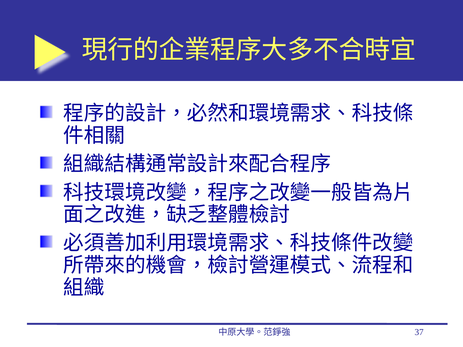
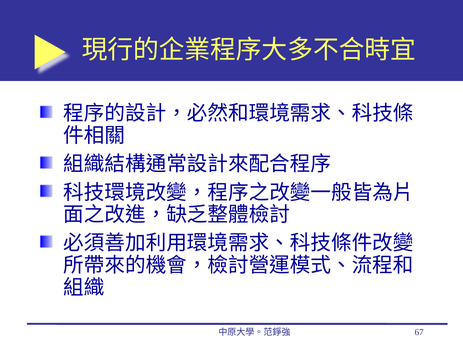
37: 37 -> 67
